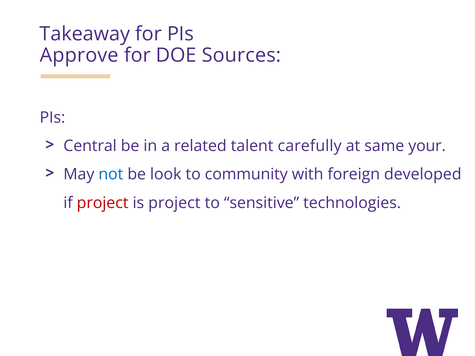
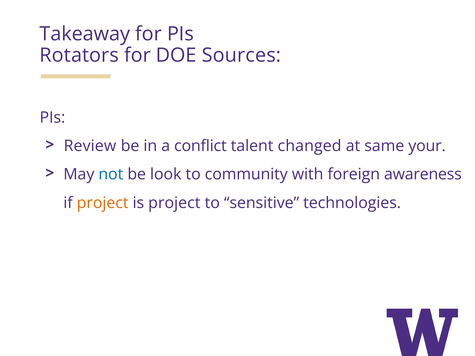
Approve: Approve -> Rotators
Central: Central -> Review
related: related -> conflict
carefully: carefully -> changed
developed: developed -> awareness
project at (103, 203) colour: red -> orange
